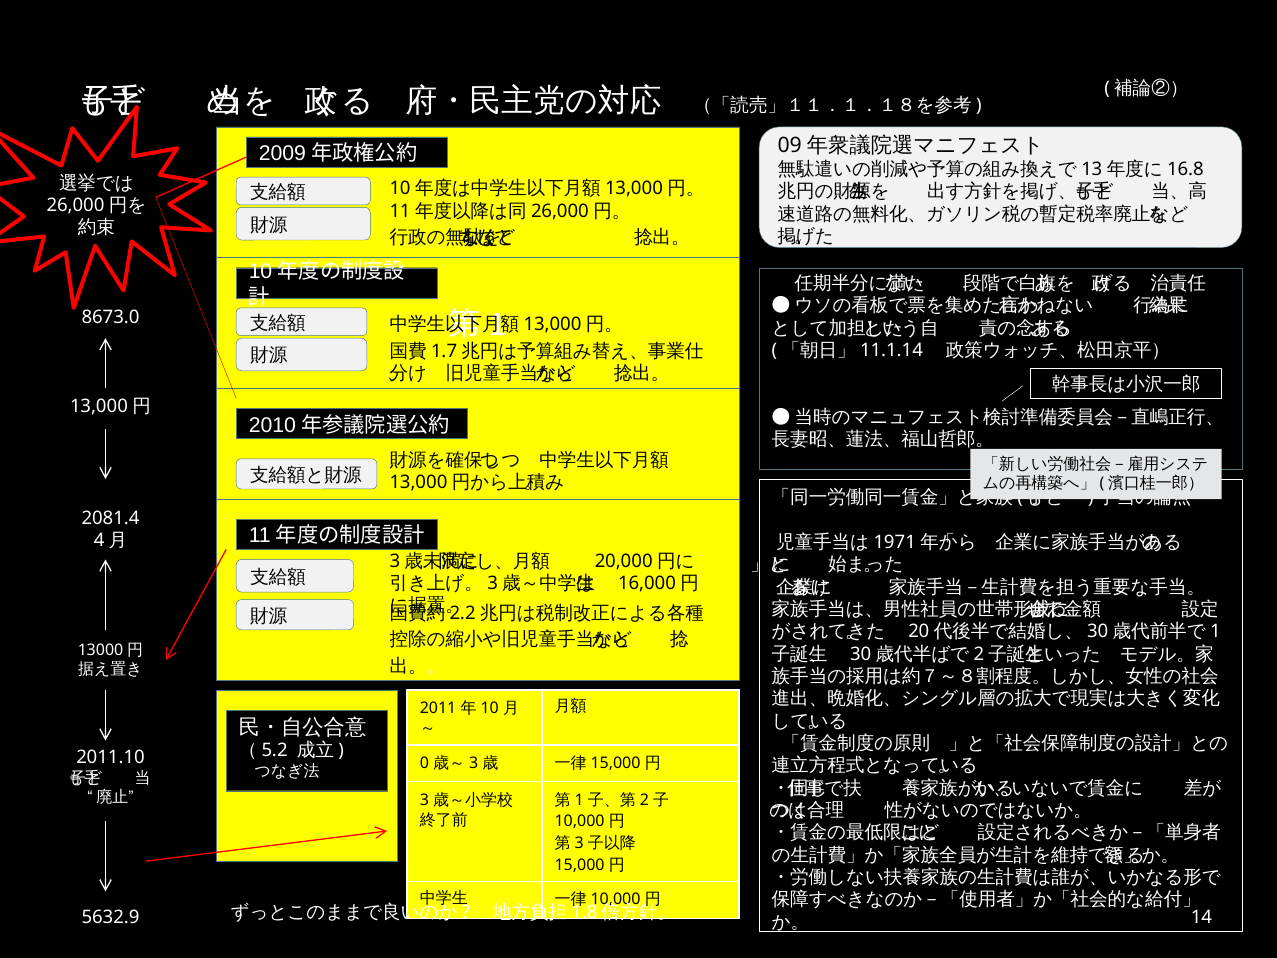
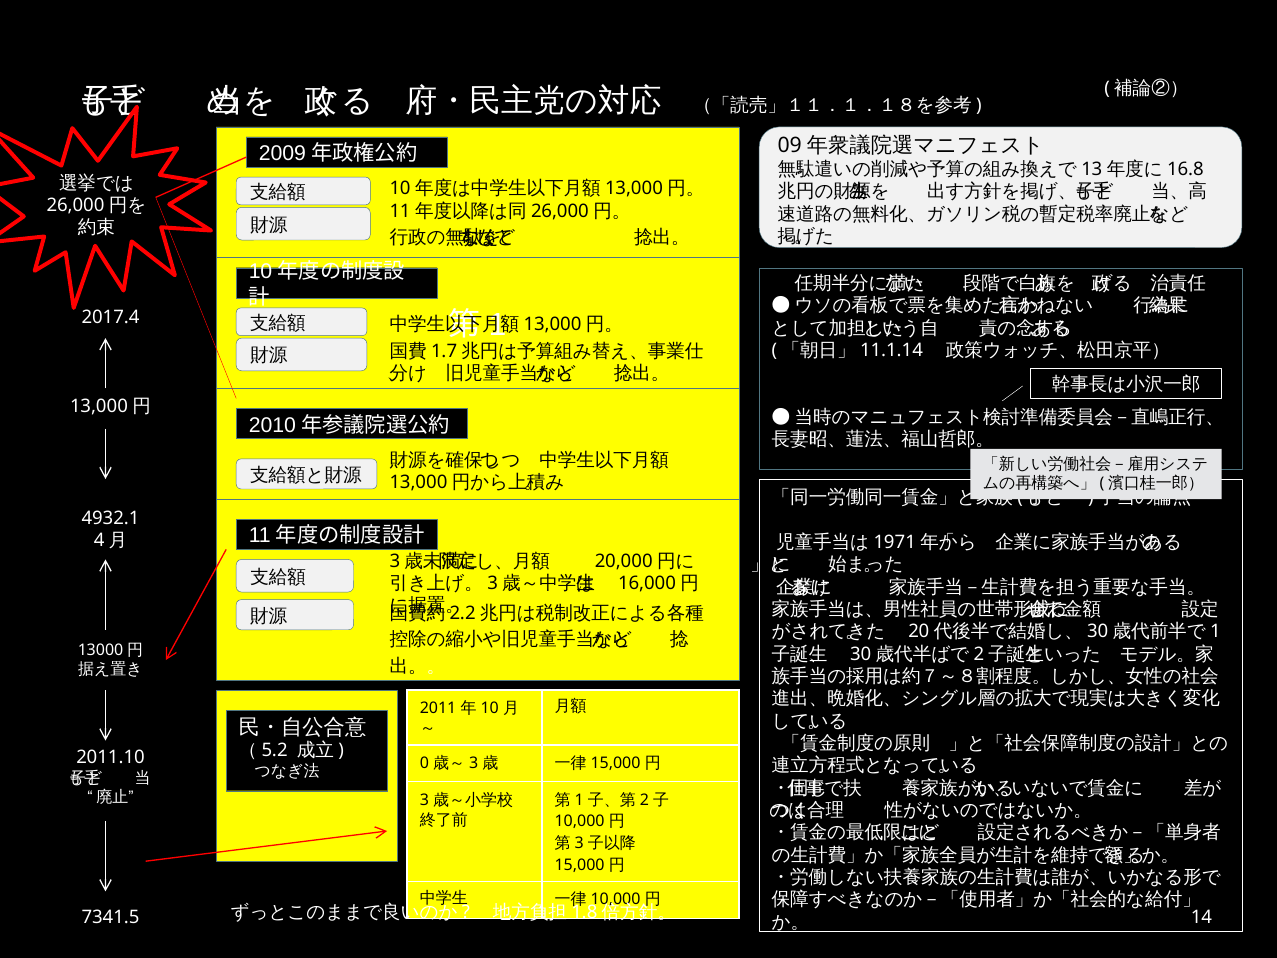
8673.0: 8673.0 -> 2017.4
2081.4: 2081.4 -> 4932.1
5632.9: 5632.9 -> 7341.5
